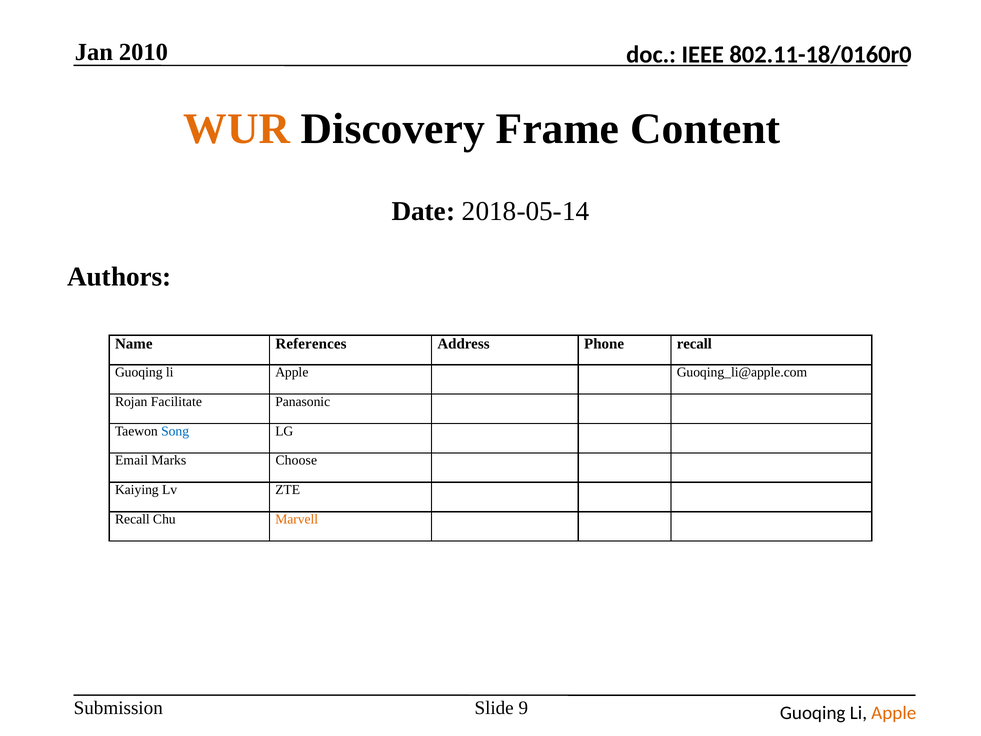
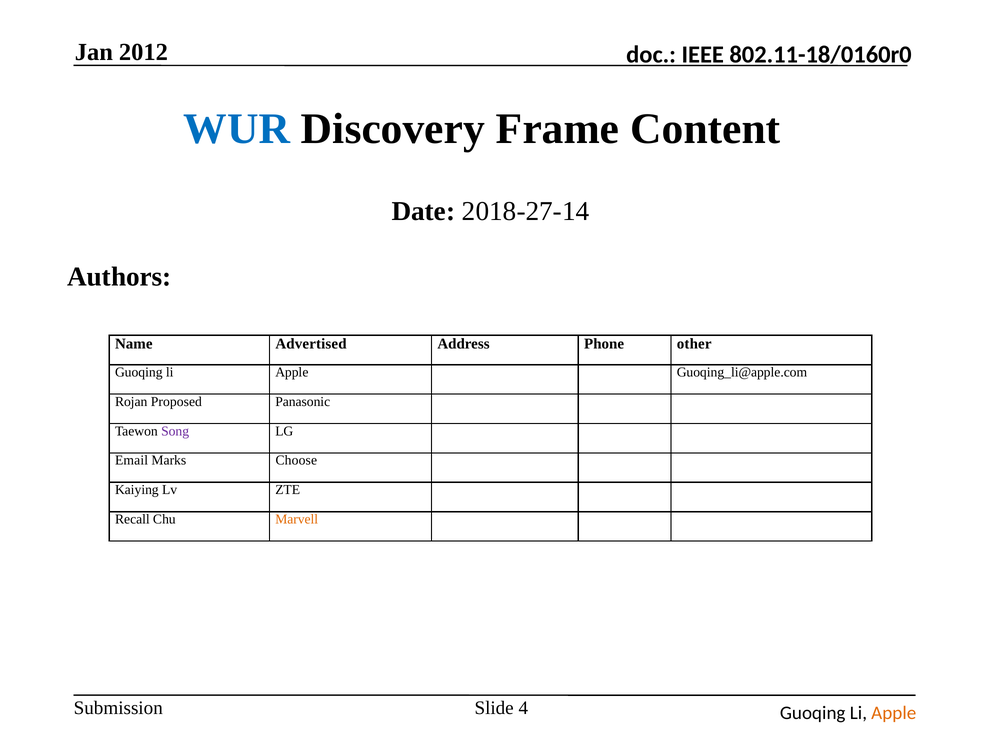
2010: 2010 -> 2012
WUR colour: orange -> blue
2018-05-14: 2018-05-14 -> 2018-27-14
References: References -> Advertised
Phone recall: recall -> other
Facilitate: Facilitate -> Proposed
Song colour: blue -> purple
9: 9 -> 4
